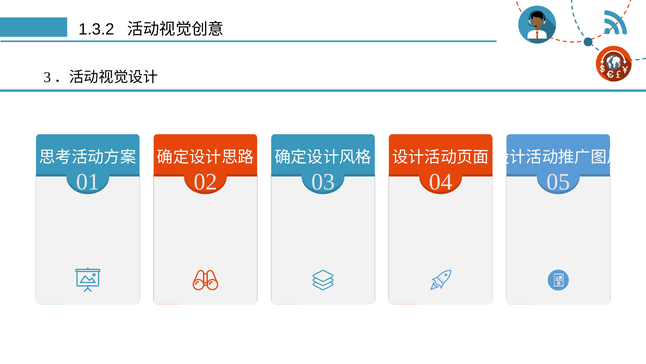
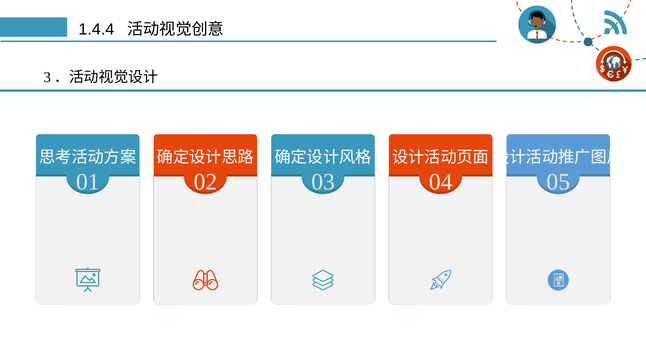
1.3.2: 1.3.2 -> 1.4.4
